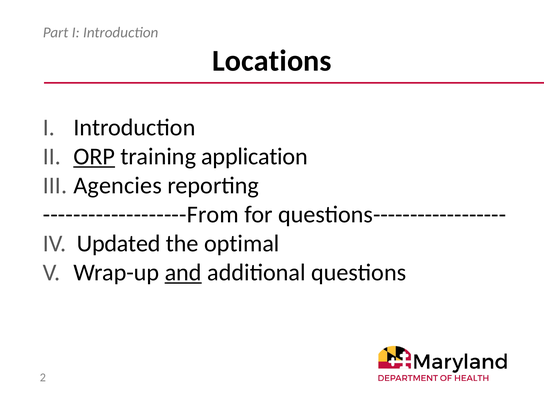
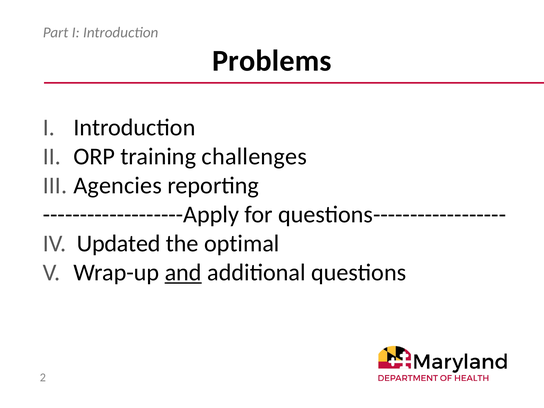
Locations: Locations -> Problems
ORP underline: present -> none
application: application -> challenges
-------------------From: -------------------From -> -------------------Apply
